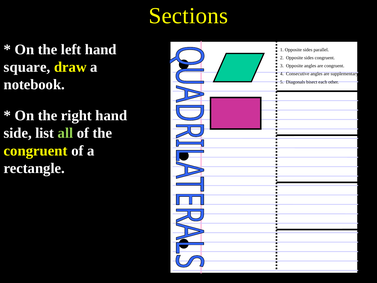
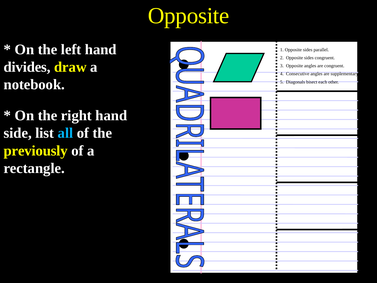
Sections at (188, 16): Sections -> Opposite
square: square -> divides
all colour: light green -> light blue
congruent at (36, 151): congruent -> previously
